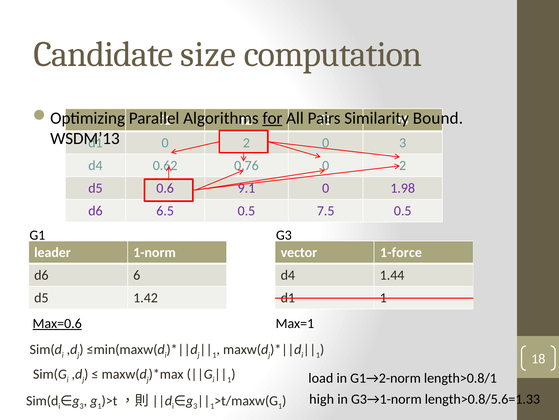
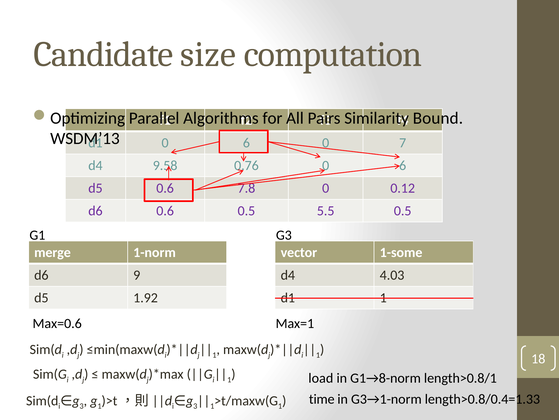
for underline: present -> none
2 at (246, 143): 2 -> 6
0 3: 3 -> 7
0.62: 0.62 -> 9.58
2 at (403, 165): 2 -> 6
9.1: 9.1 -> 7.8
1.98: 1.98 -> 0.12
d6 6.5: 6.5 -> 0.6
7.5: 7.5 -> 5.5
leader: leader -> merge
1-force: 1-force -> 1-some
6: 6 -> 9
1.44: 1.44 -> 4.03
1.42: 1.42 -> 1.92
Max=0.6 underline: present -> none
G1→2-norm: G1→2-norm -> G1→8-norm
high: high -> time
length>0.8/5.6=1.33: length>0.8/5.6=1.33 -> length>0.8/0.4=1.33
